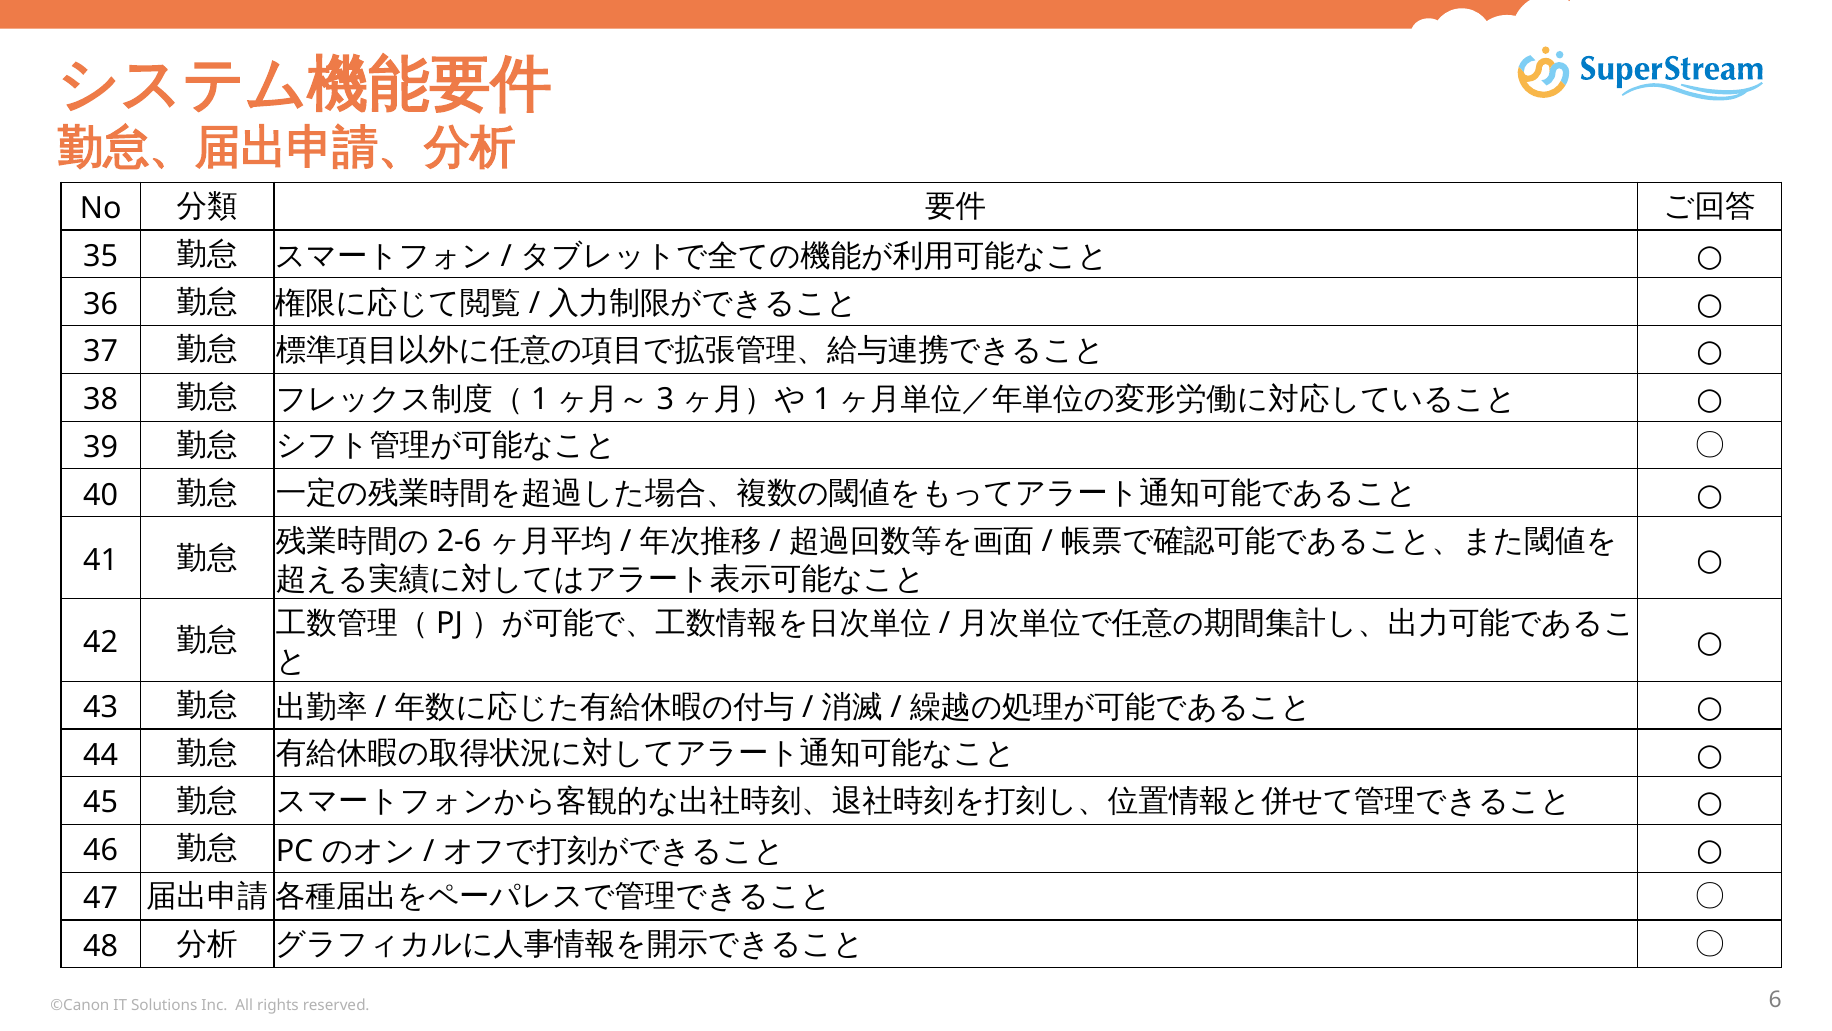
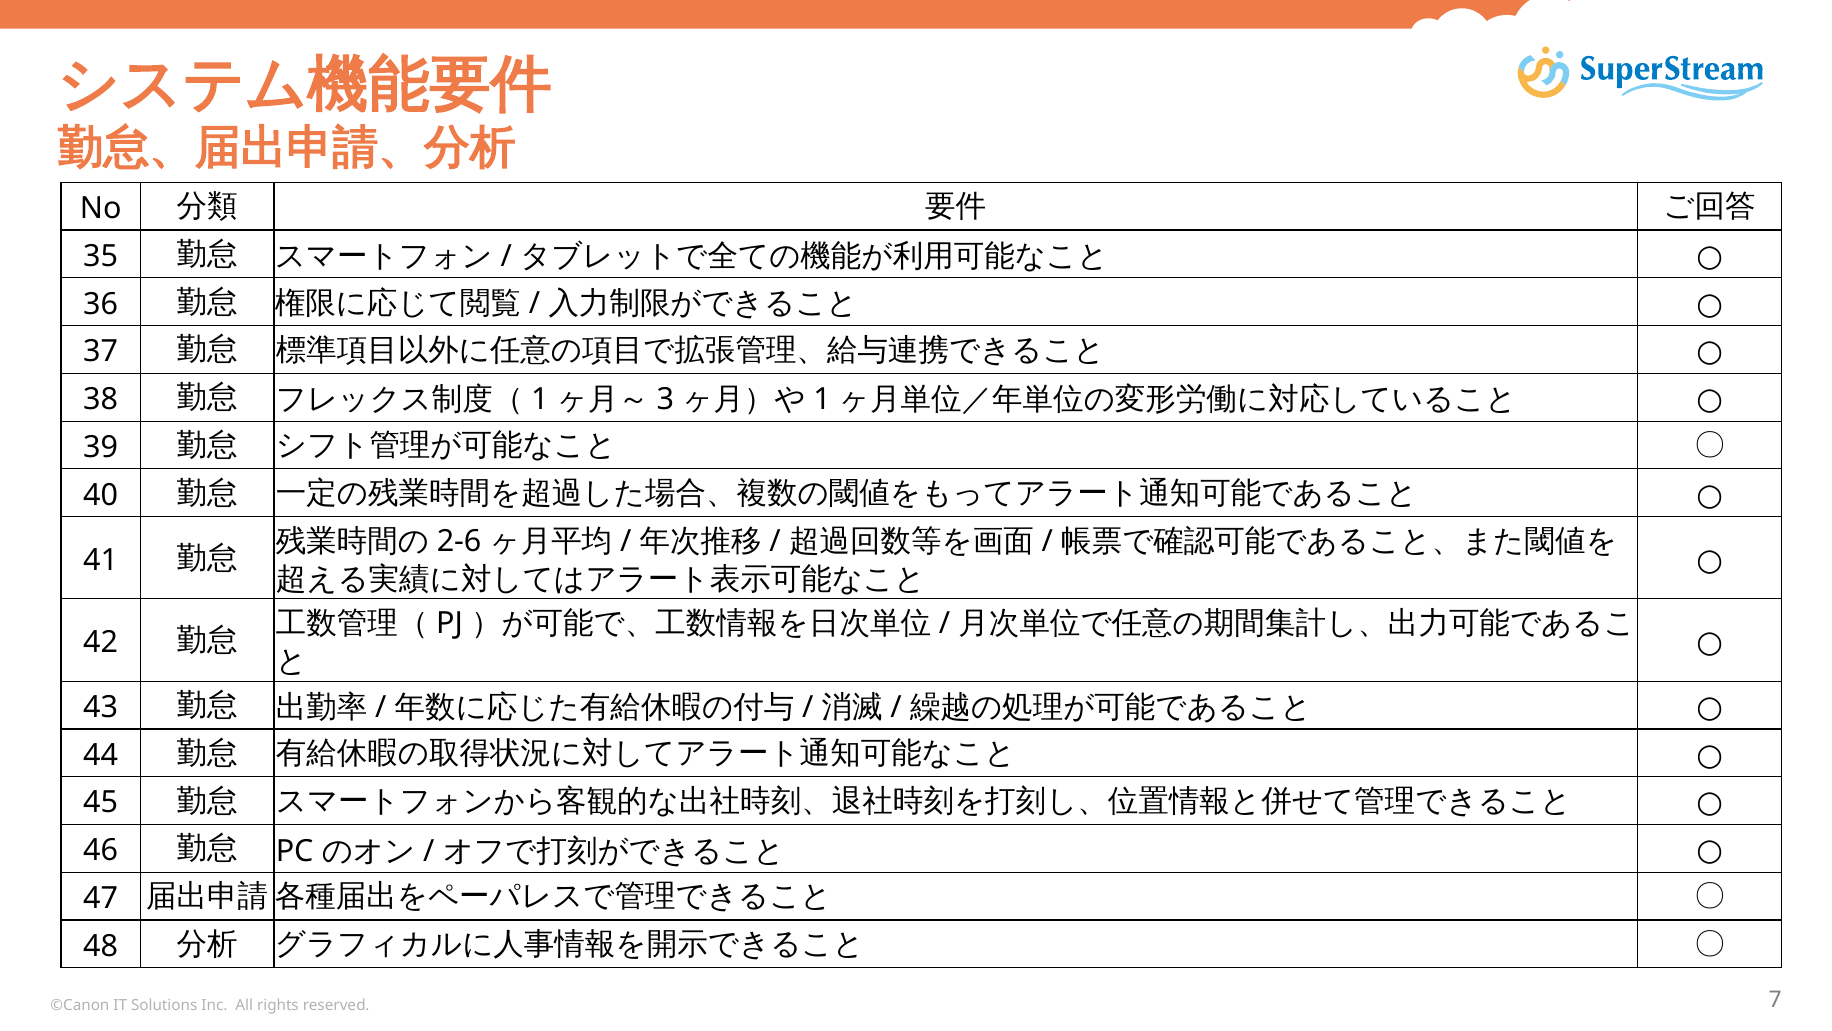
6: 6 -> 7
